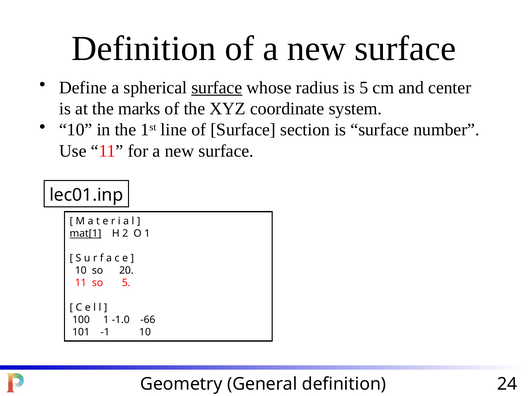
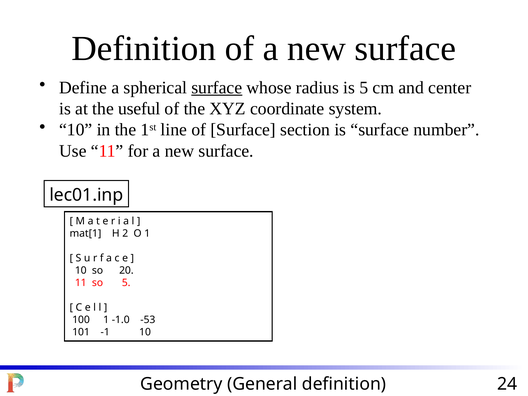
marks: marks -> useful
mat[1 underline: present -> none
-66: -66 -> -53
